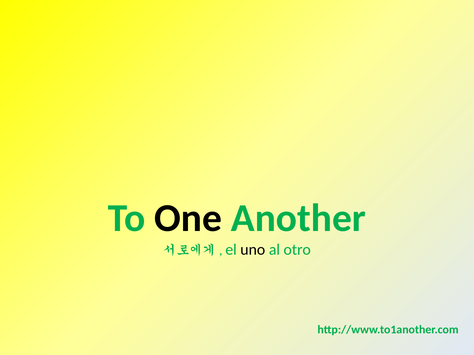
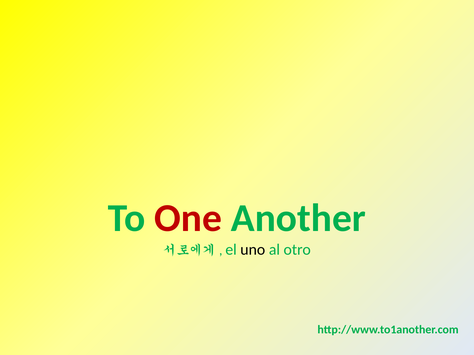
One colour: black -> red
